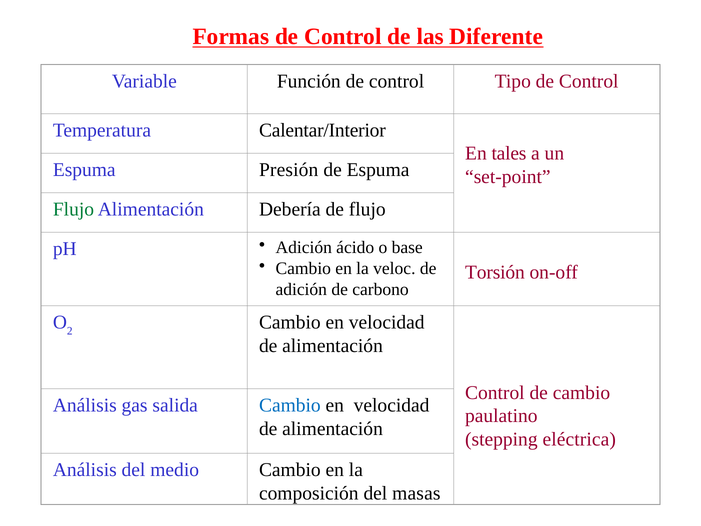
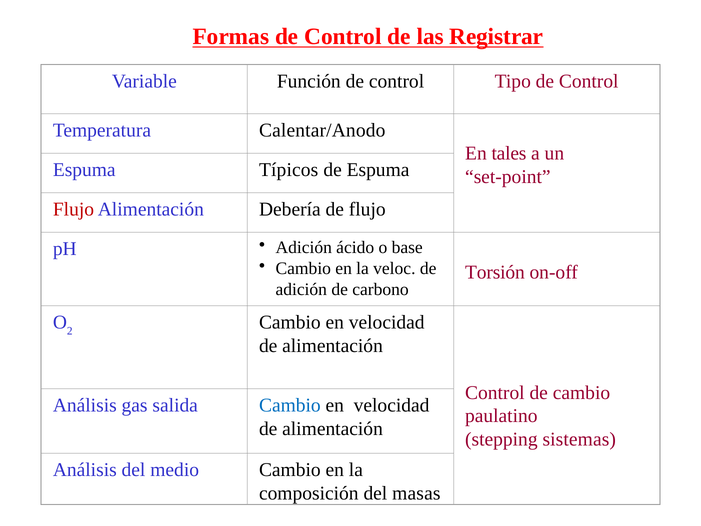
Diferente: Diferente -> Registrar
Calentar/Interior: Calentar/Interior -> Calentar/Anodo
Presión: Presión -> Típicos
Flujo at (73, 209) colour: green -> red
eléctrica: eléctrica -> sistemas
